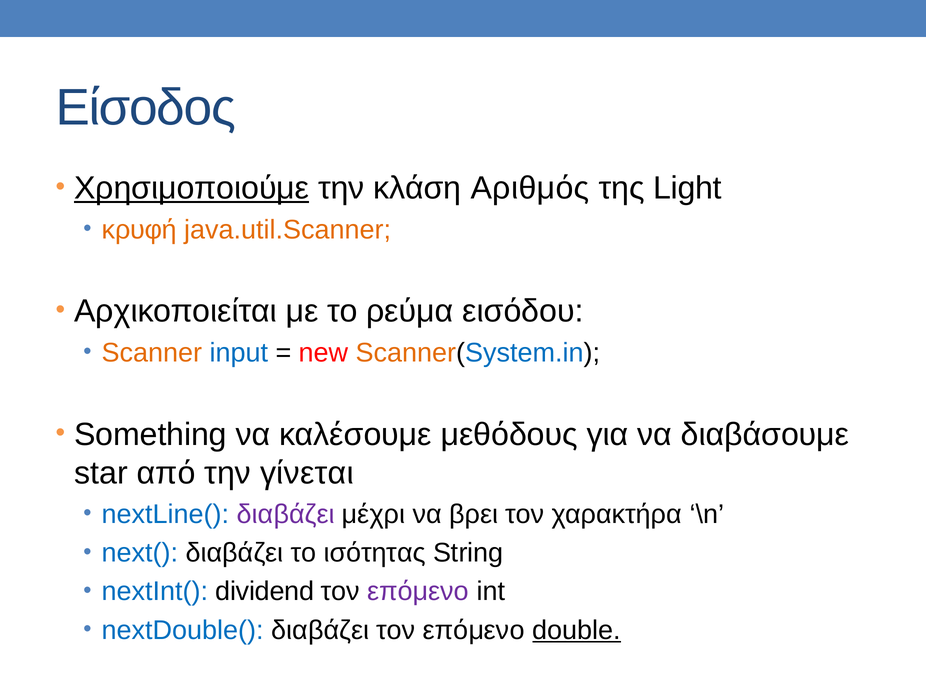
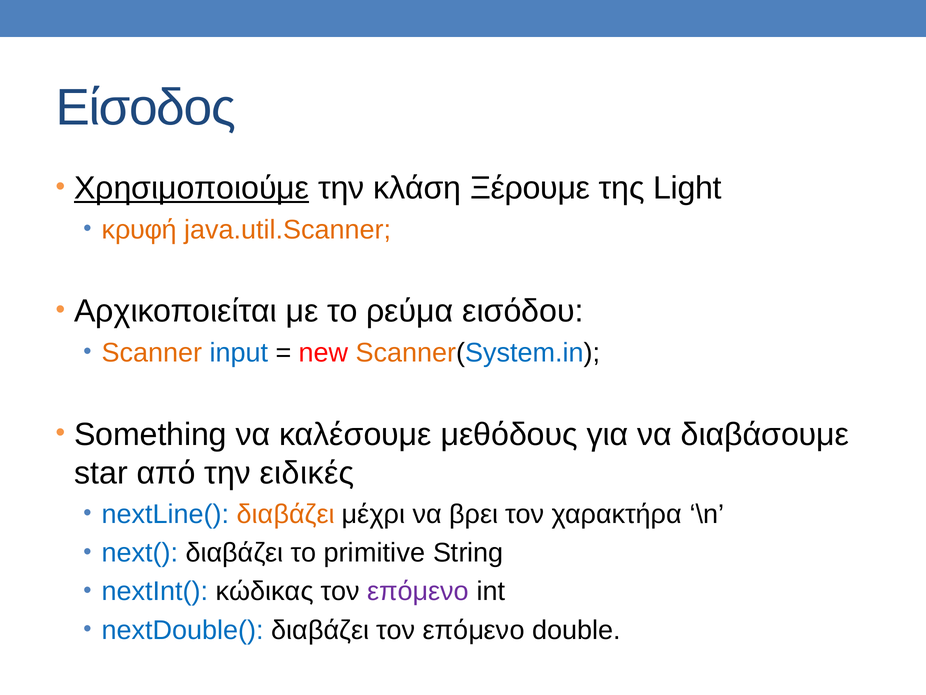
Αριθμός: Αριθμός -> Ξέρουμε
γίνεται: γίνεται -> ειδικές
διαβάζει at (286, 514) colour: purple -> orange
ισότητας: ισότητας -> primitive
dividend: dividend -> κώδικας
double underline: present -> none
